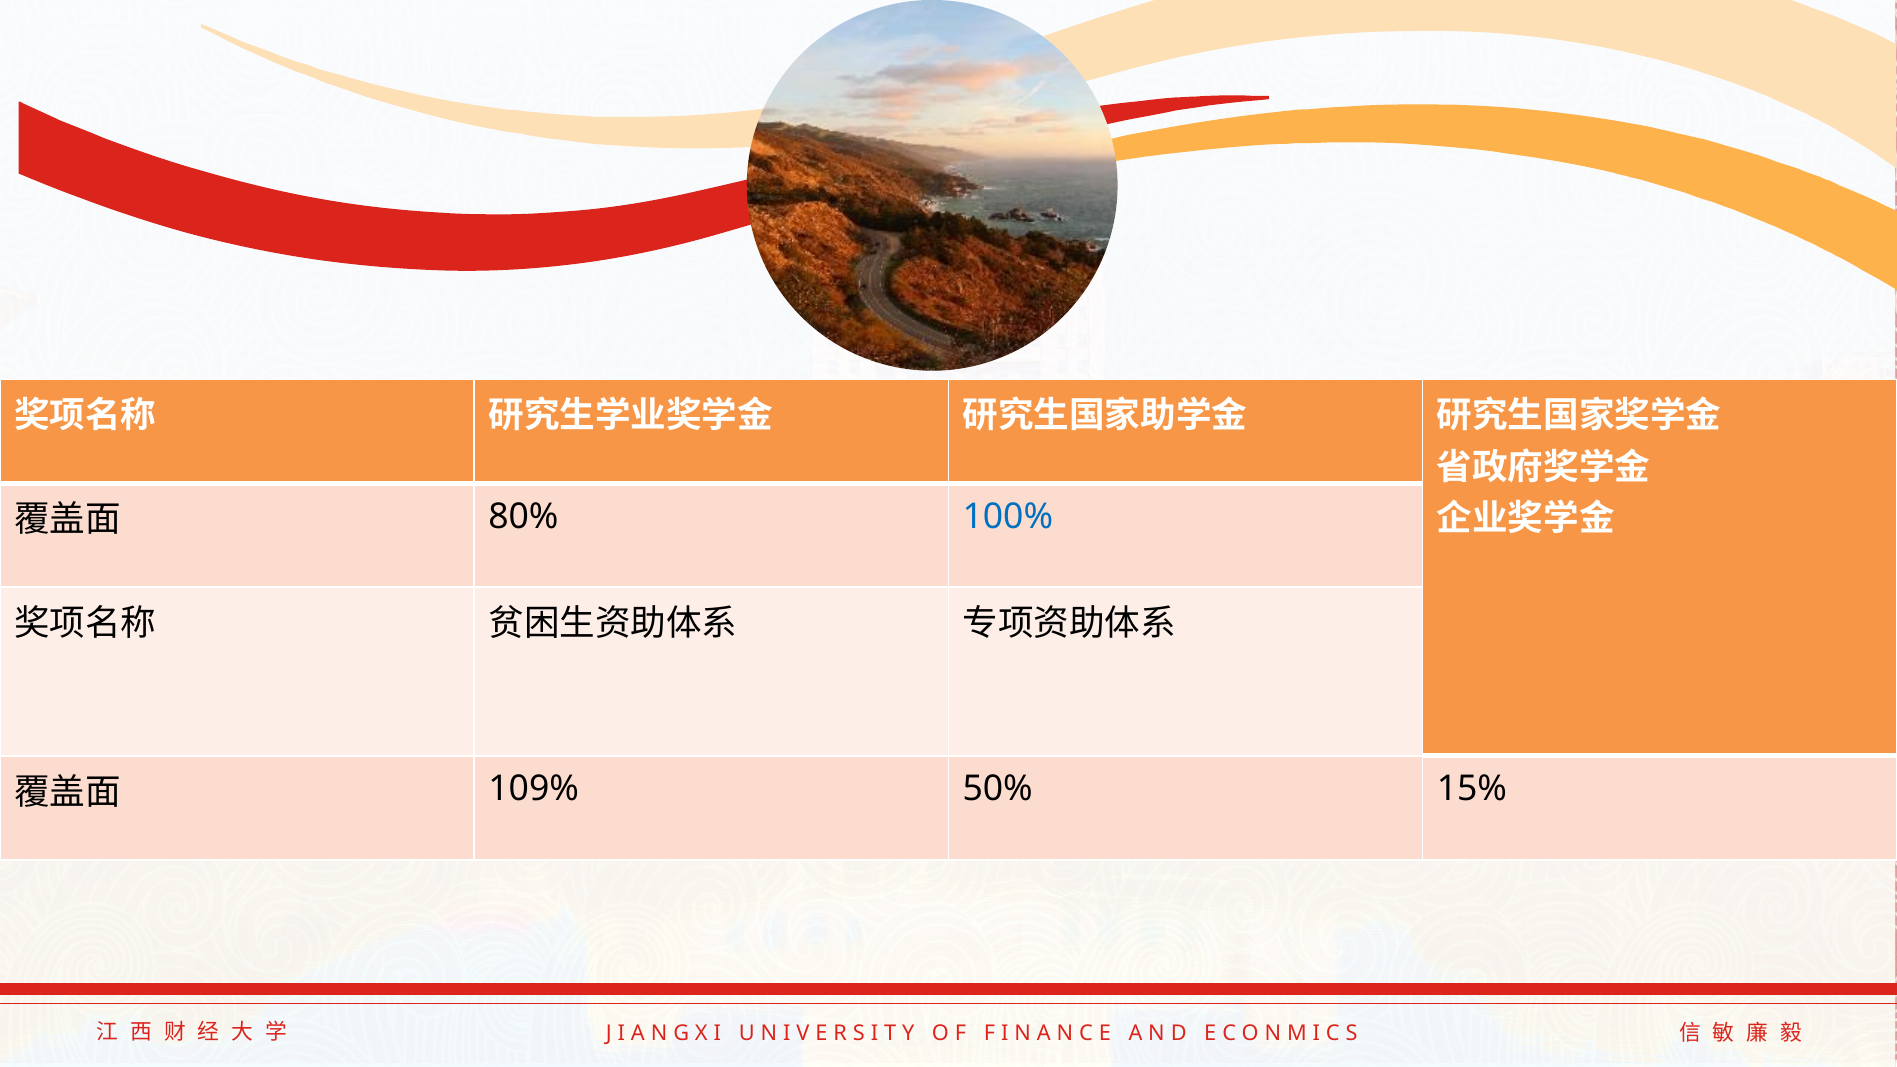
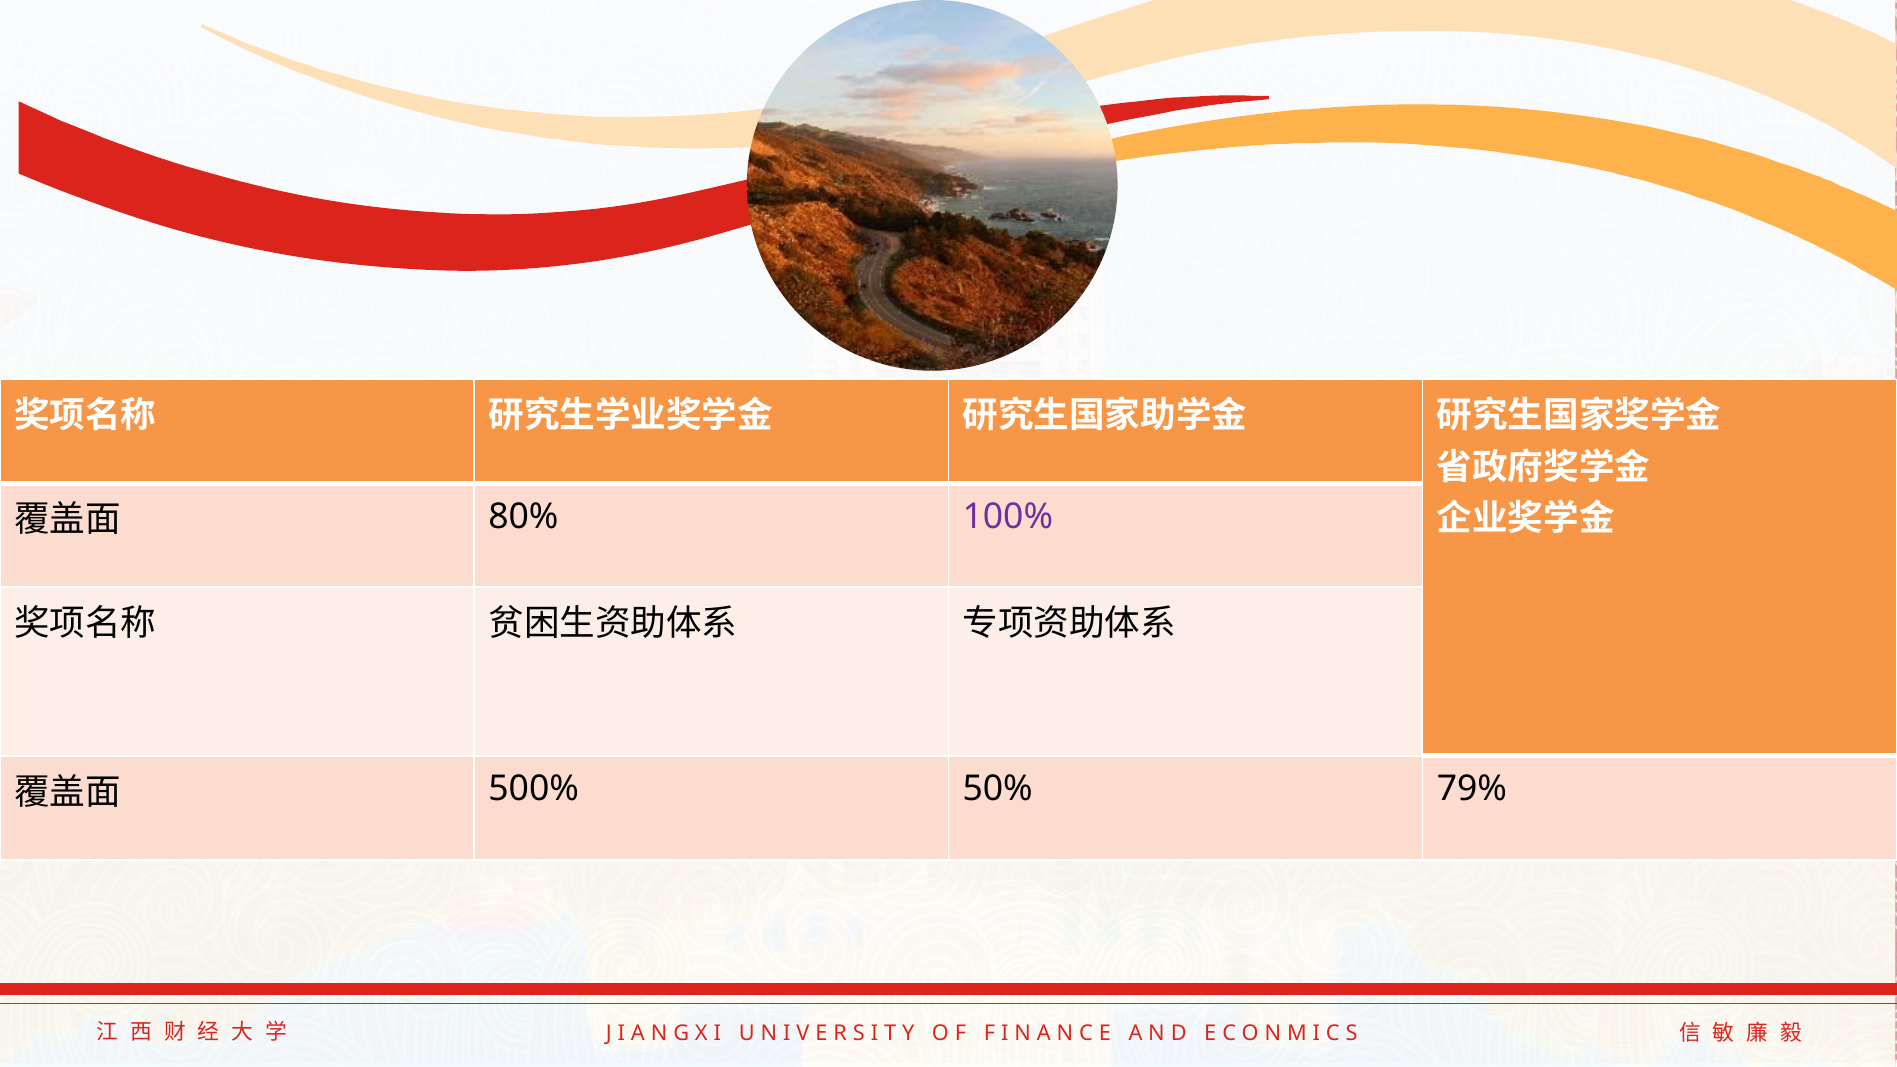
100% colour: blue -> purple
109%: 109% -> 500%
15%: 15% -> 79%
